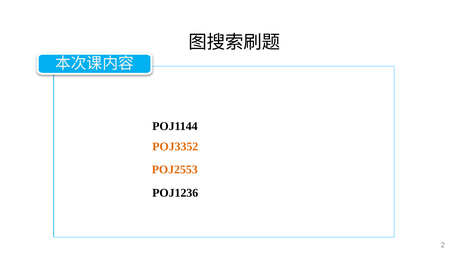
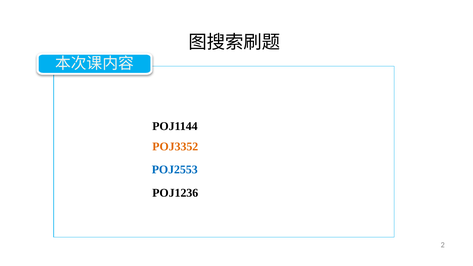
POJ2553 colour: orange -> blue
